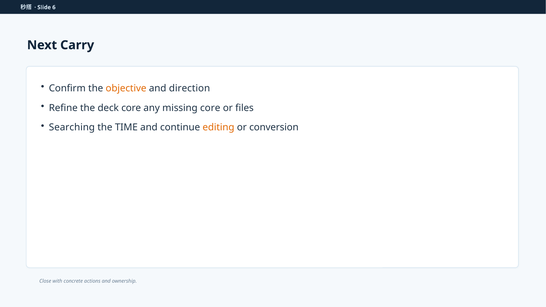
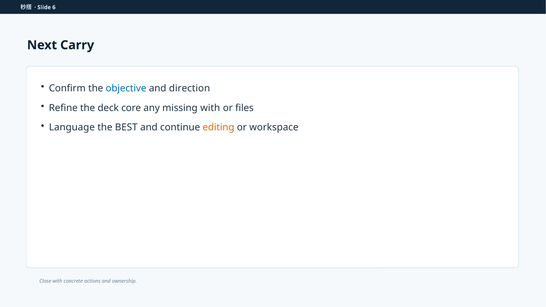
objective colour: orange -> blue
missing core: core -> with
Searching: Searching -> Language
TIME: TIME -> BEST
conversion: conversion -> workspace
